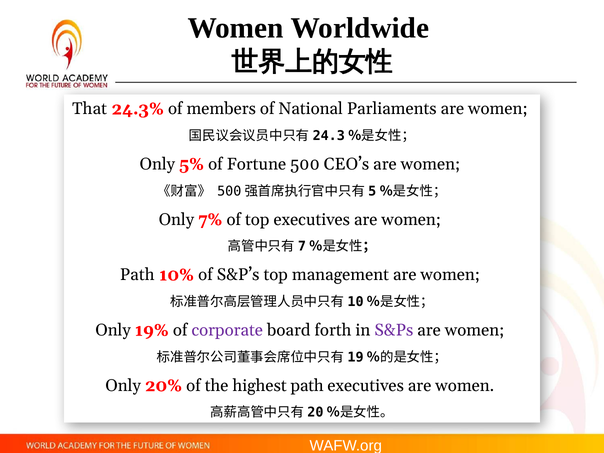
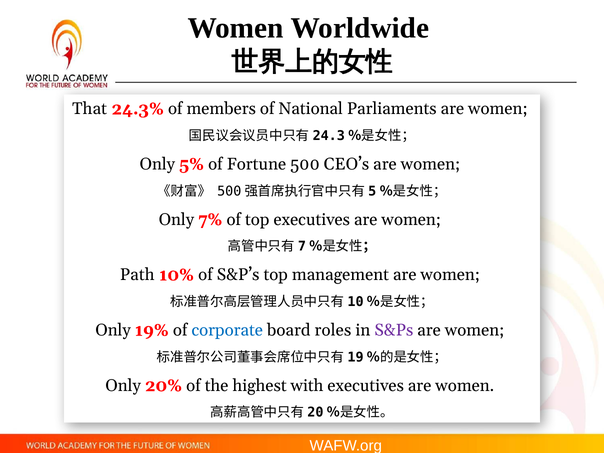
corporate colour: purple -> blue
forth: forth -> roles
highest path: path -> with
